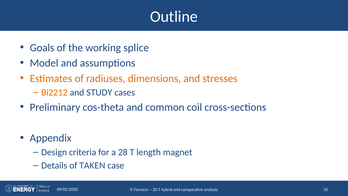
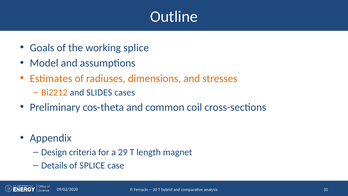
STUDY: STUDY -> SLIDES
28: 28 -> 29
of TAKEN: TAKEN -> SPLICE
